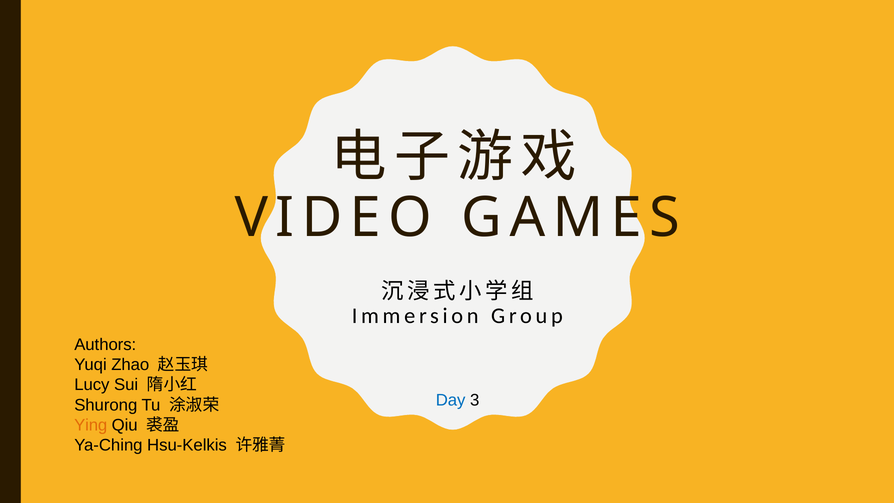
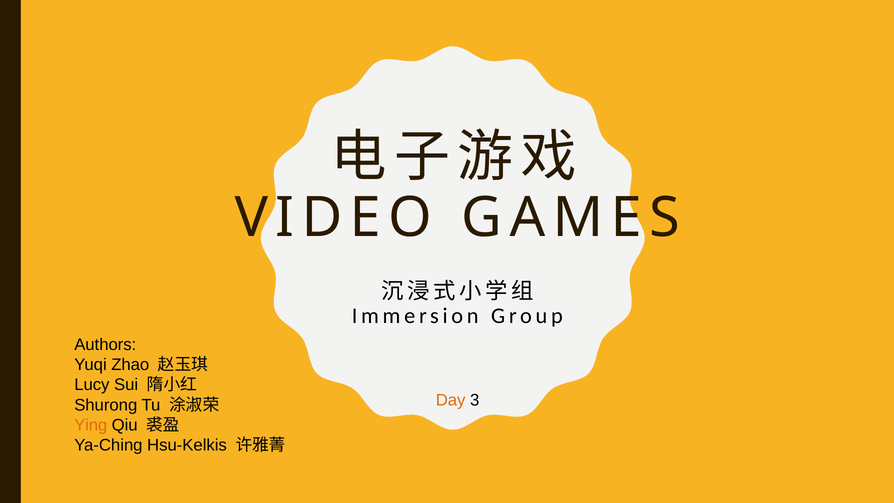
Day colour: blue -> orange
